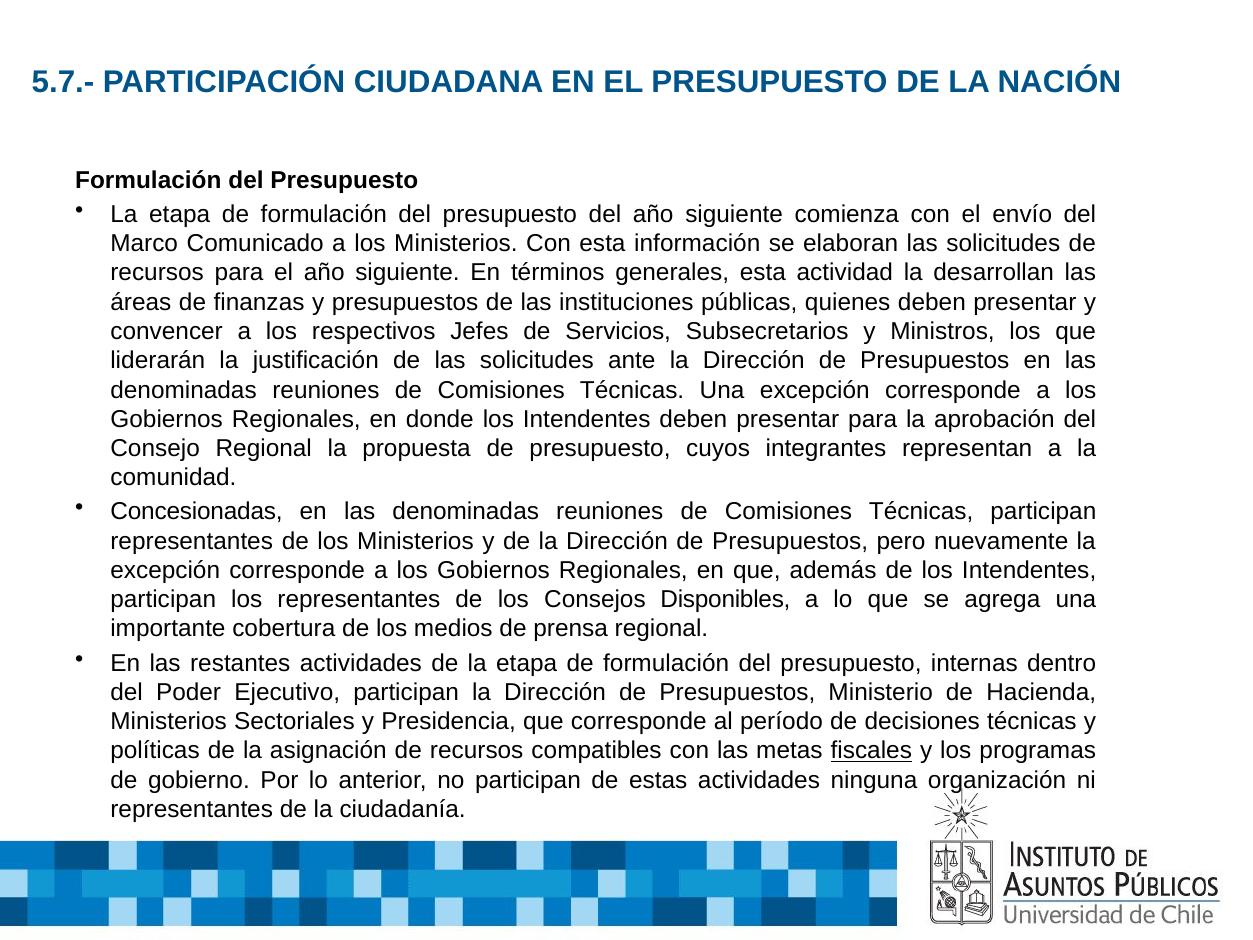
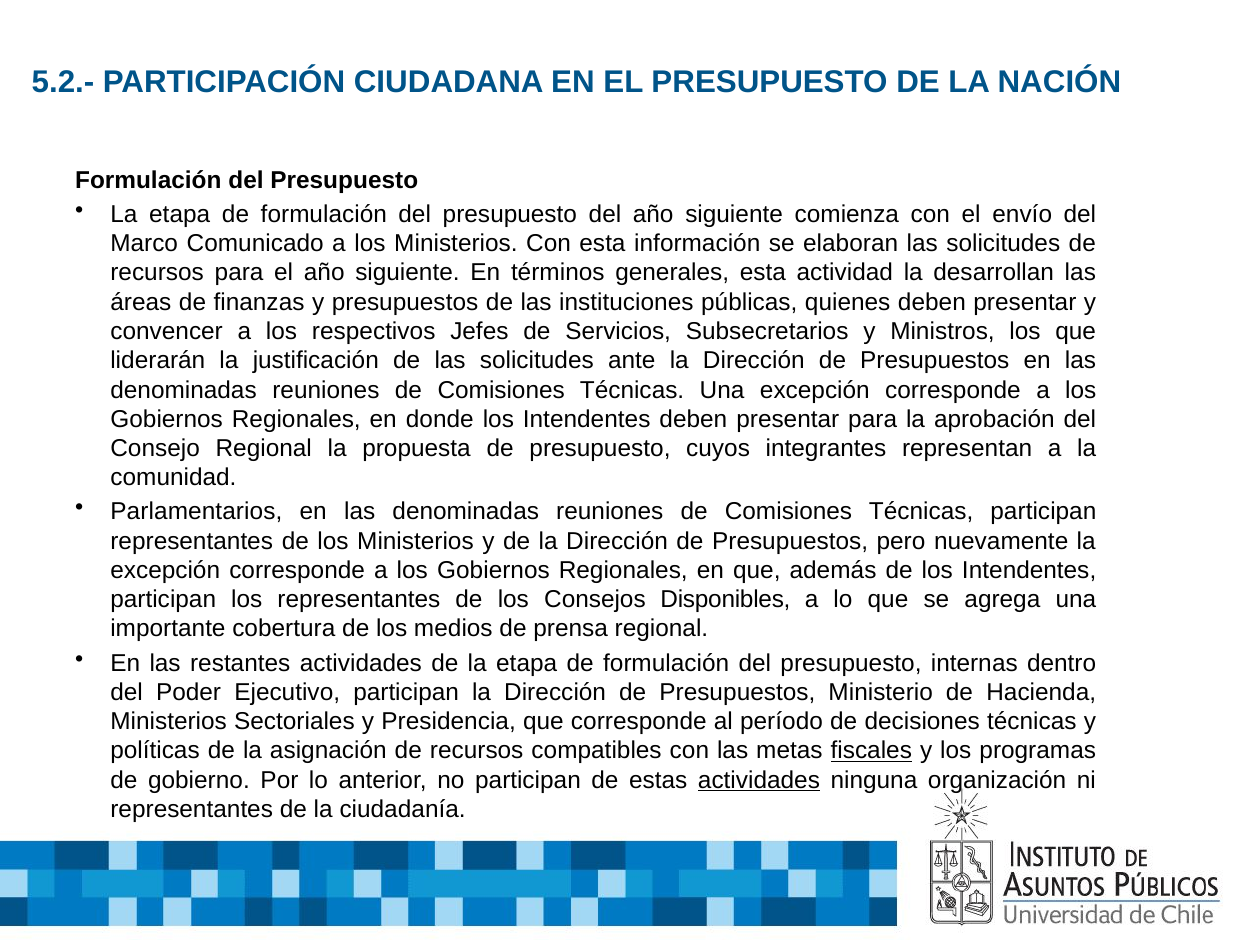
5.7.-: 5.7.- -> 5.2.-
Concesionadas: Concesionadas -> Parlamentarios
actividades at (759, 780) underline: none -> present
